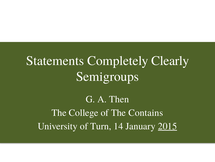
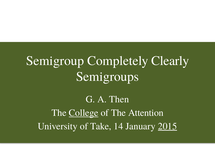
Statements: Statements -> Semigroup
College underline: none -> present
Contains: Contains -> Attention
Turn: Turn -> Take
